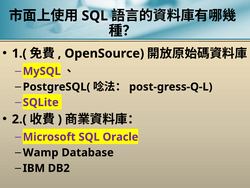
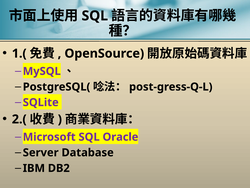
Wamp: Wamp -> Server
